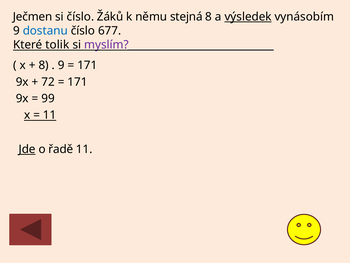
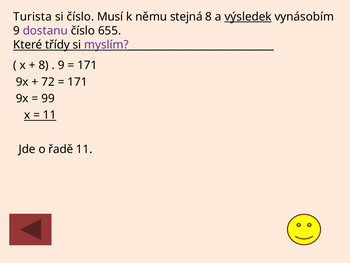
Ječmen: Ječmen -> Turista
Žáků: Žáků -> Musí
dostanu colour: blue -> purple
677: 677 -> 655
tolik: tolik -> třídy
Jde underline: present -> none
